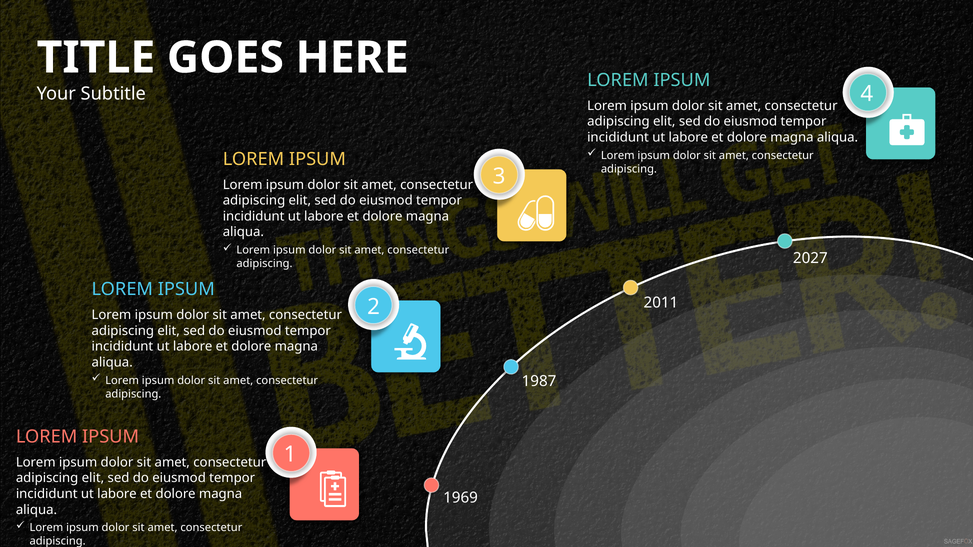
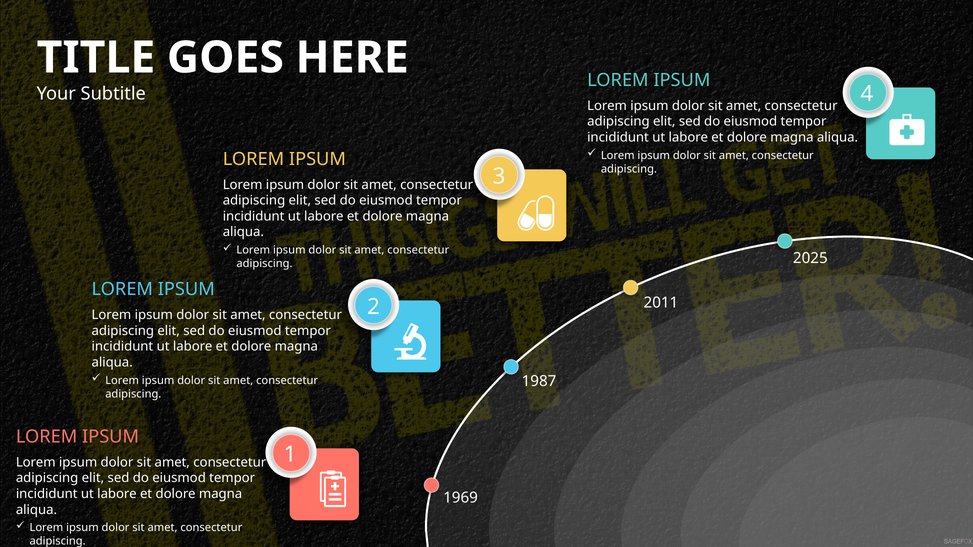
2027: 2027 -> 2025
